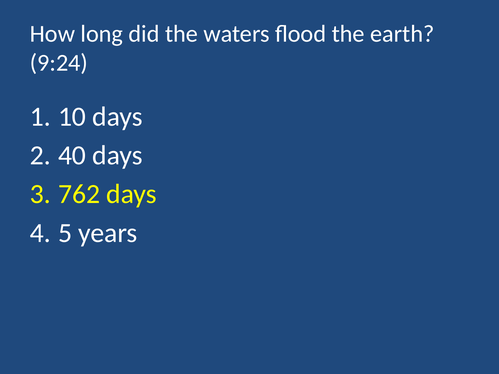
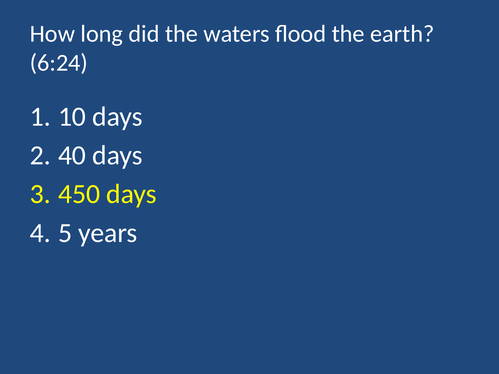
9:24: 9:24 -> 6:24
762: 762 -> 450
